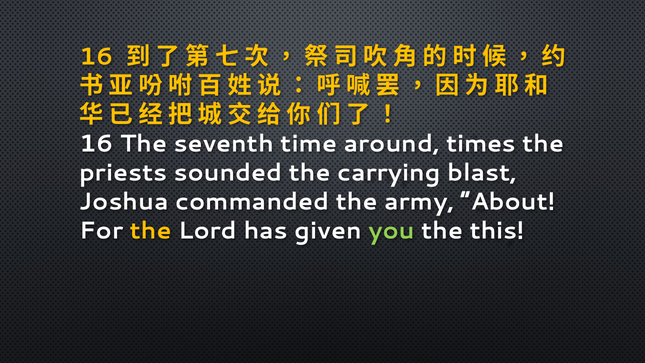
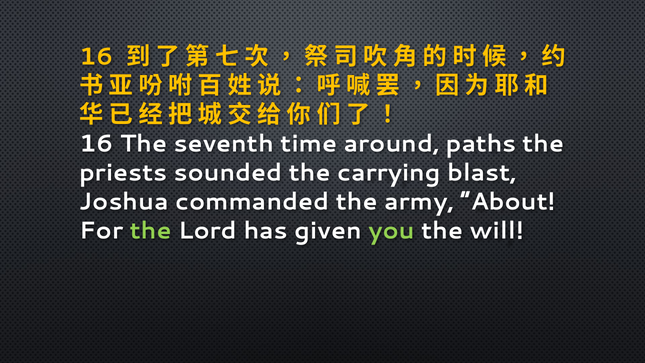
times: times -> paths
the at (151, 231) colour: yellow -> light green
this: this -> will
